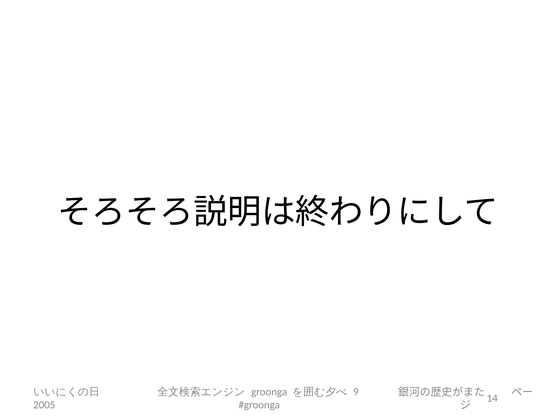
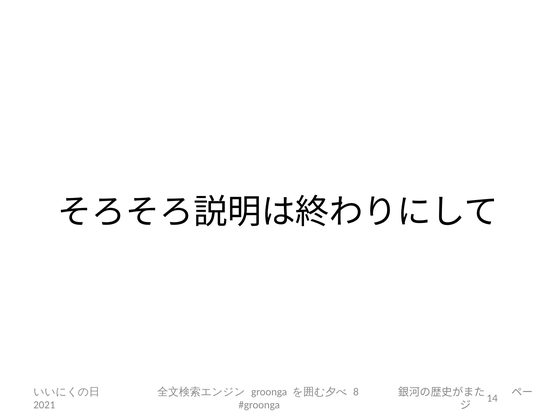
9: 9 -> 8
2005: 2005 -> 2021
